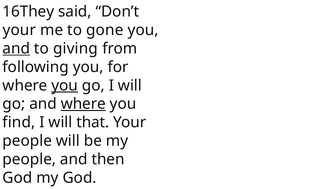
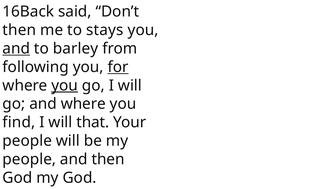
16They: 16They -> 16Back
your at (19, 30): your -> then
gone: gone -> stays
giving: giving -> barley
for underline: none -> present
where at (83, 104) underline: present -> none
